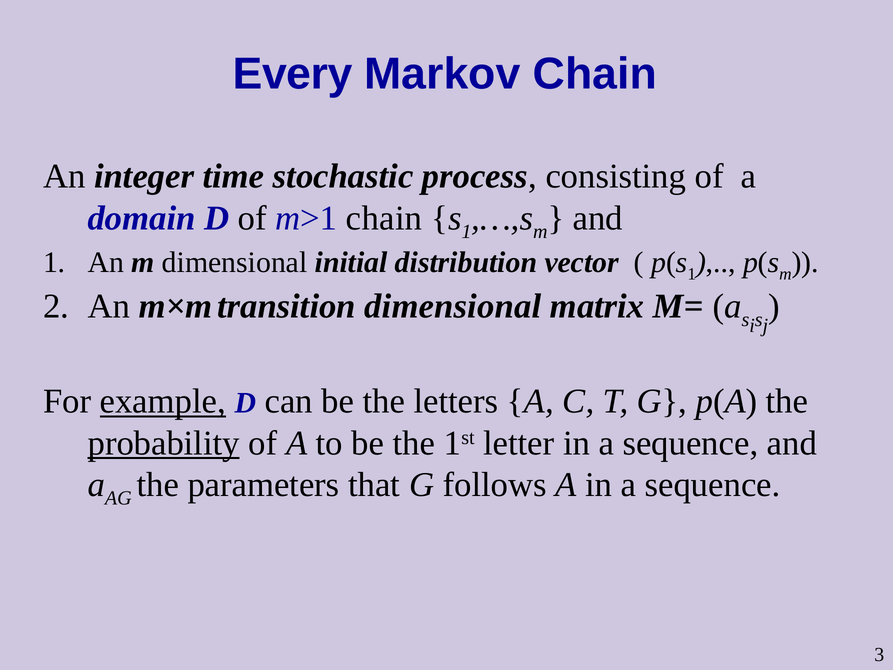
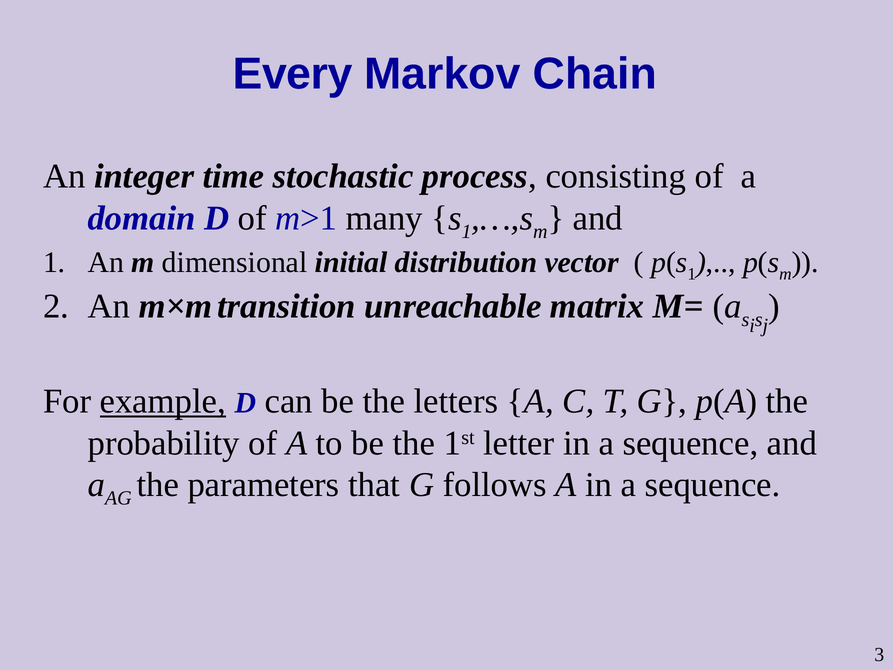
m>1 chain: chain -> many
transition dimensional: dimensional -> unreachable
probability underline: present -> none
